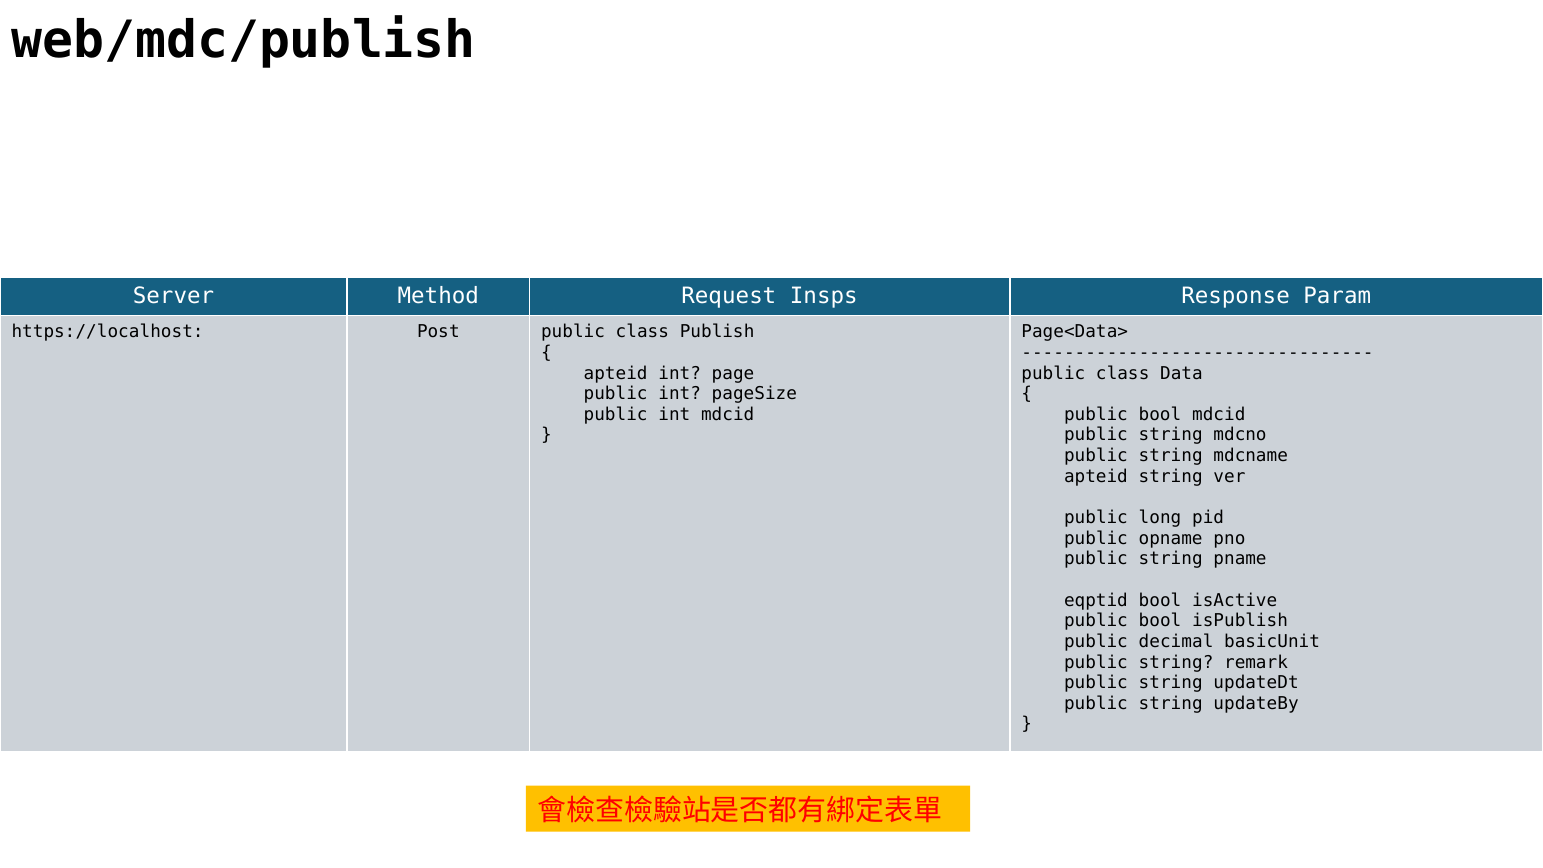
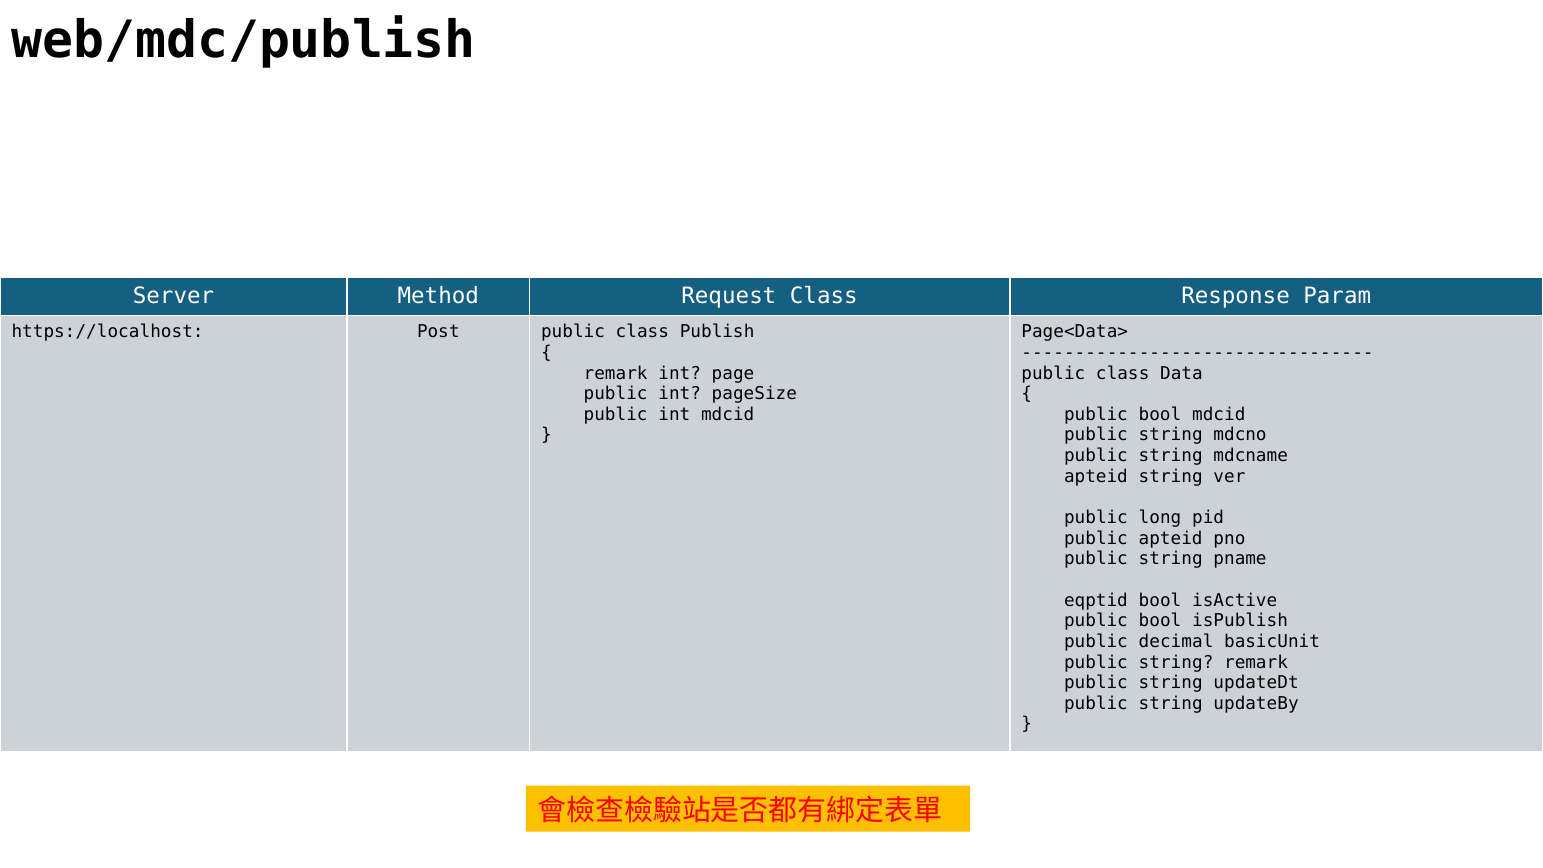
Request Insps: Insps -> Class
apteid at (616, 373): apteid -> remark
public opname: opname -> apteid
